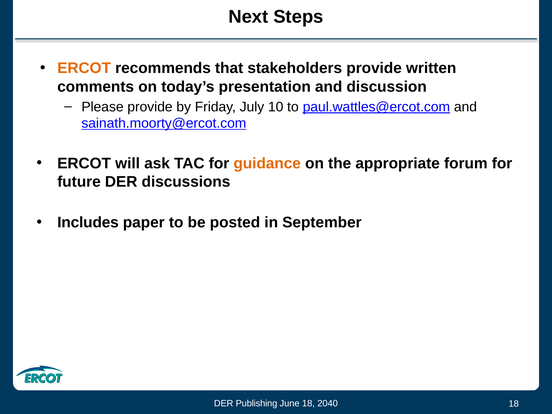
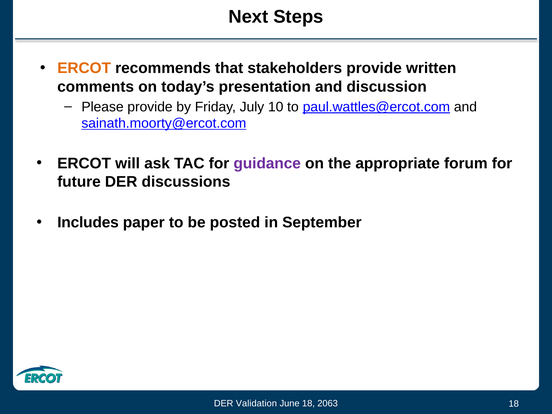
guidance colour: orange -> purple
Publishing: Publishing -> Validation
2040: 2040 -> 2063
